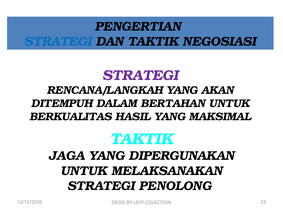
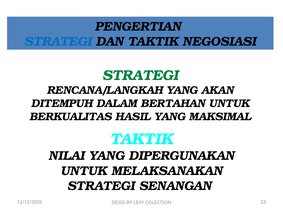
STRATEGI at (140, 75) colour: purple -> green
JAGA: JAGA -> NILAI
PENOLONG: PENOLONG -> SENANGAN
